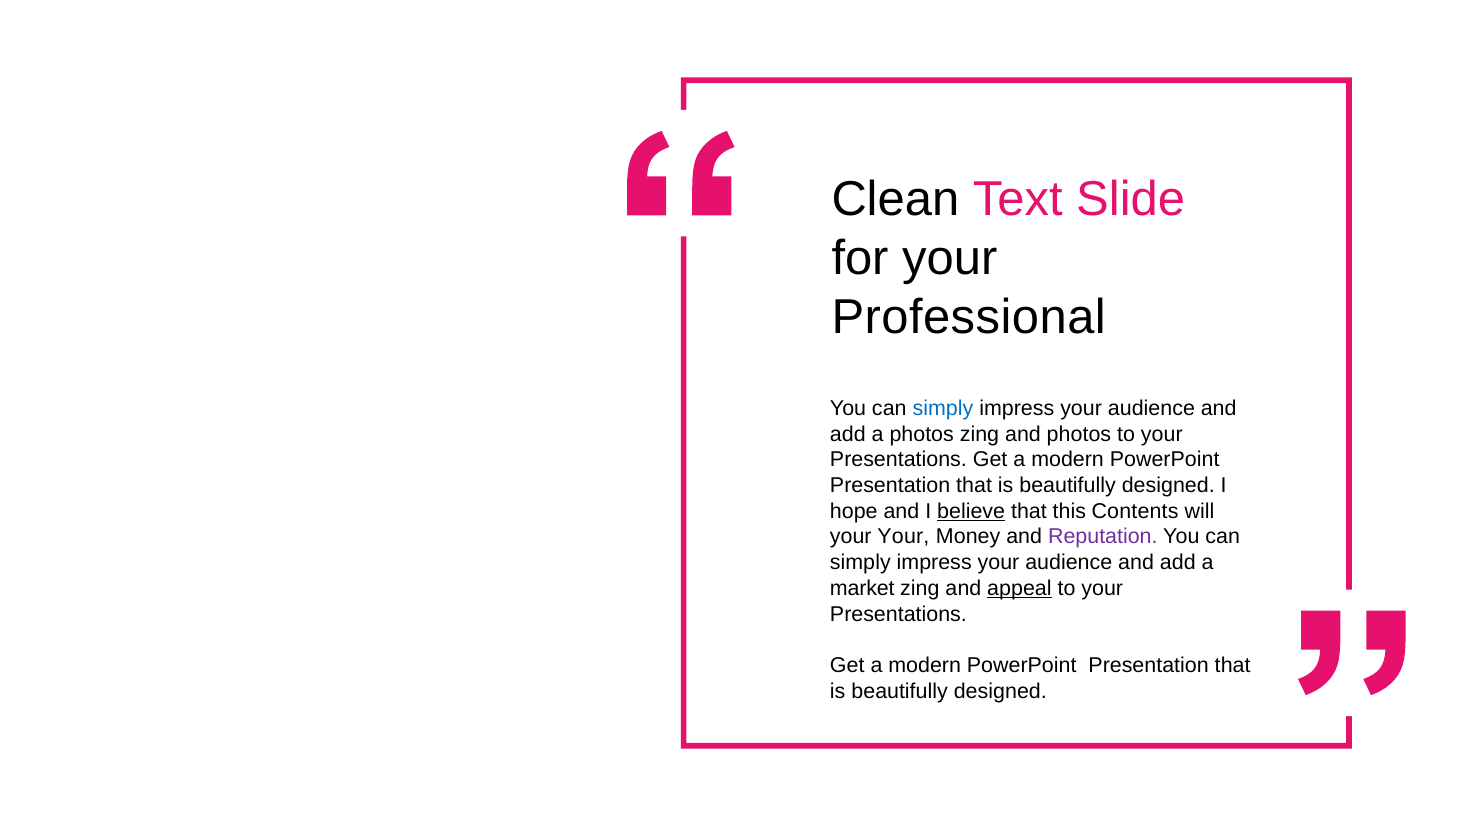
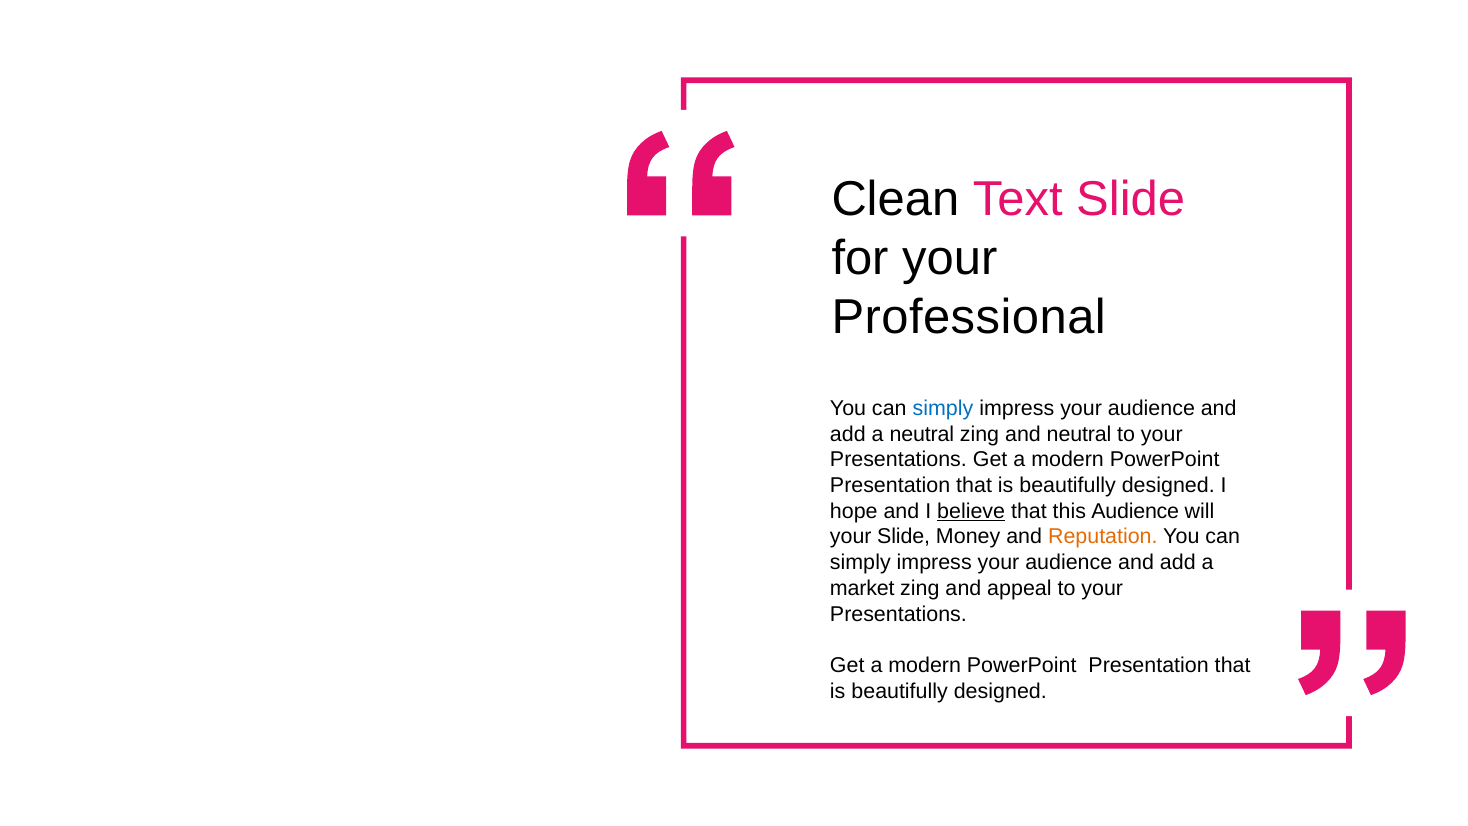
a photos: photos -> neutral
and photos: photos -> neutral
this Contents: Contents -> Audience
your Your: Your -> Slide
Reputation colour: purple -> orange
appeal underline: present -> none
